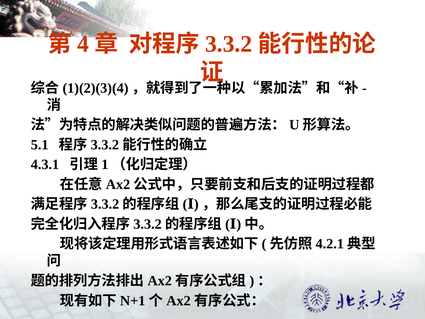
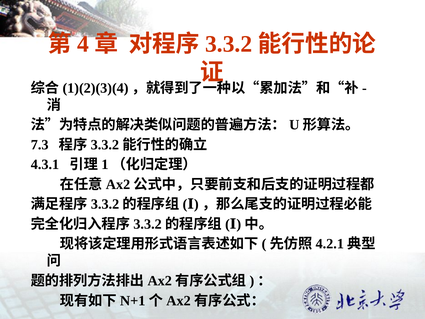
5.1: 5.1 -> 7.3
